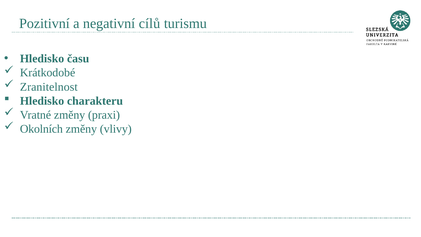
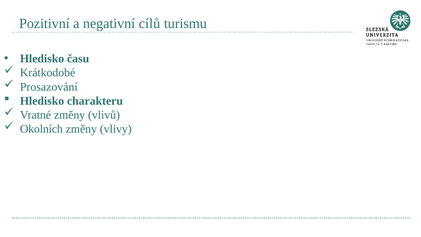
Zranitelnost: Zranitelnost -> Prosazování
praxi: praxi -> vlivů
